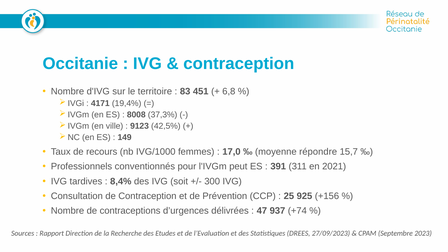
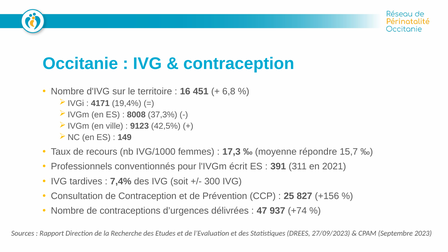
83: 83 -> 16
17,0: 17,0 -> 17,3
peut: peut -> écrit
8,4%: 8,4% -> 7,4%
925: 925 -> 827
